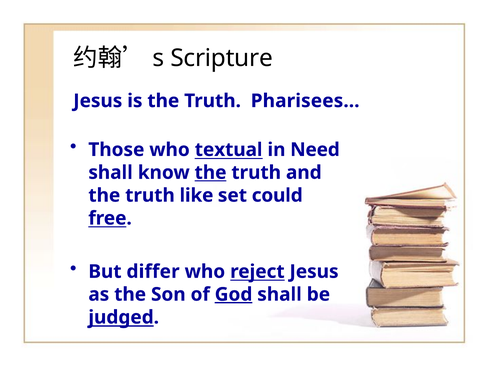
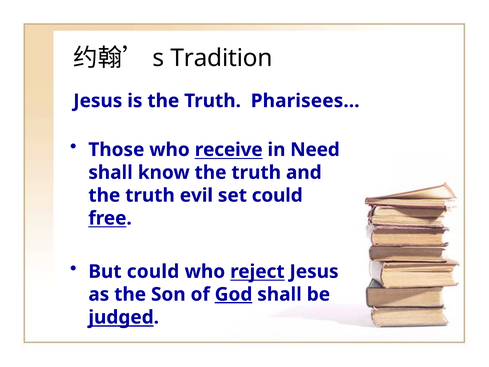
Scripture: Scripture -> Tradition
textual: textual -> receive
the at (211, 172) underline: present -> none
like: like -> evil
But differ: differ -> could
